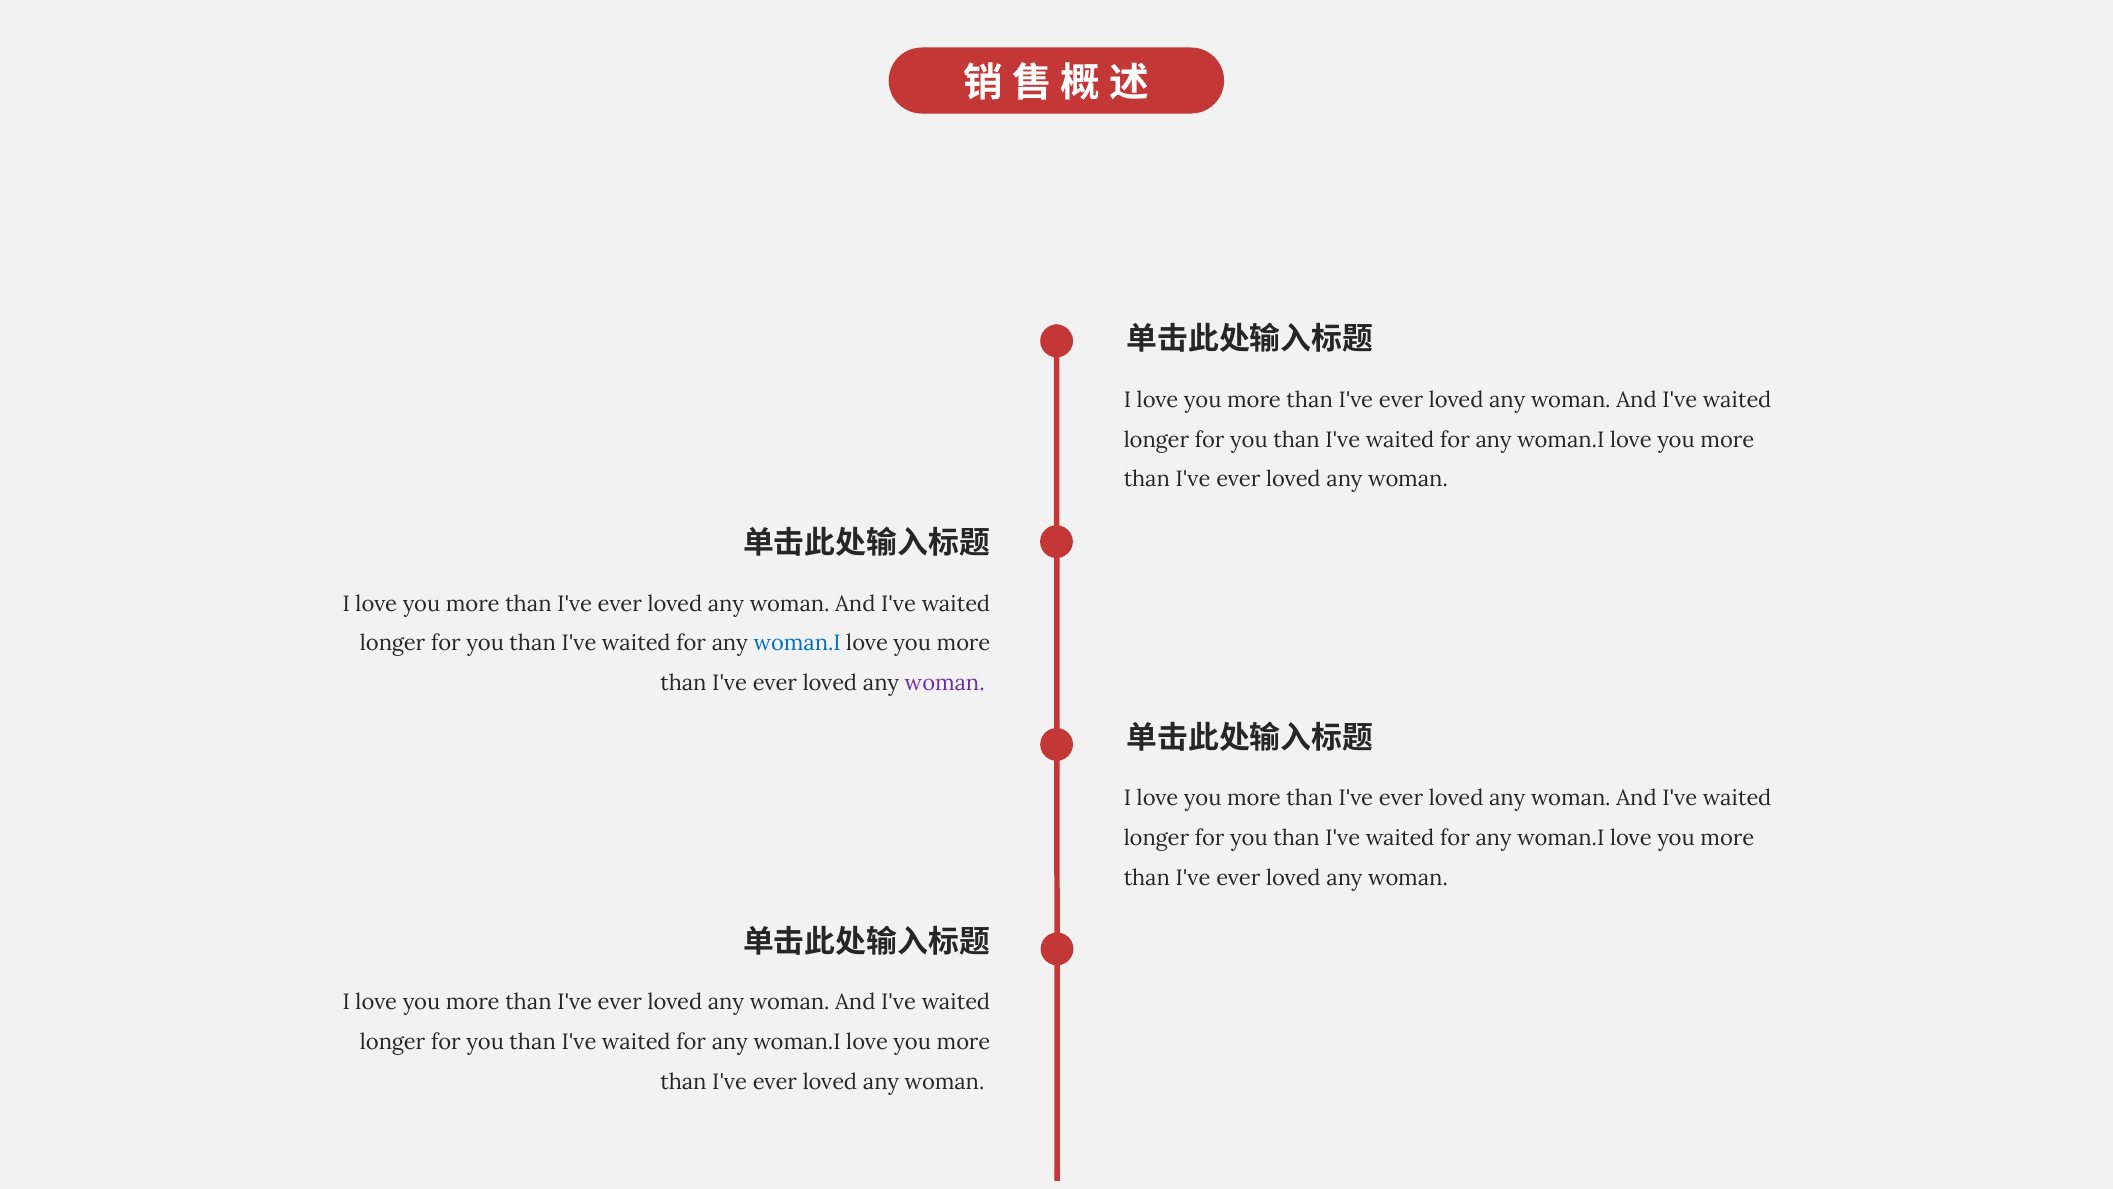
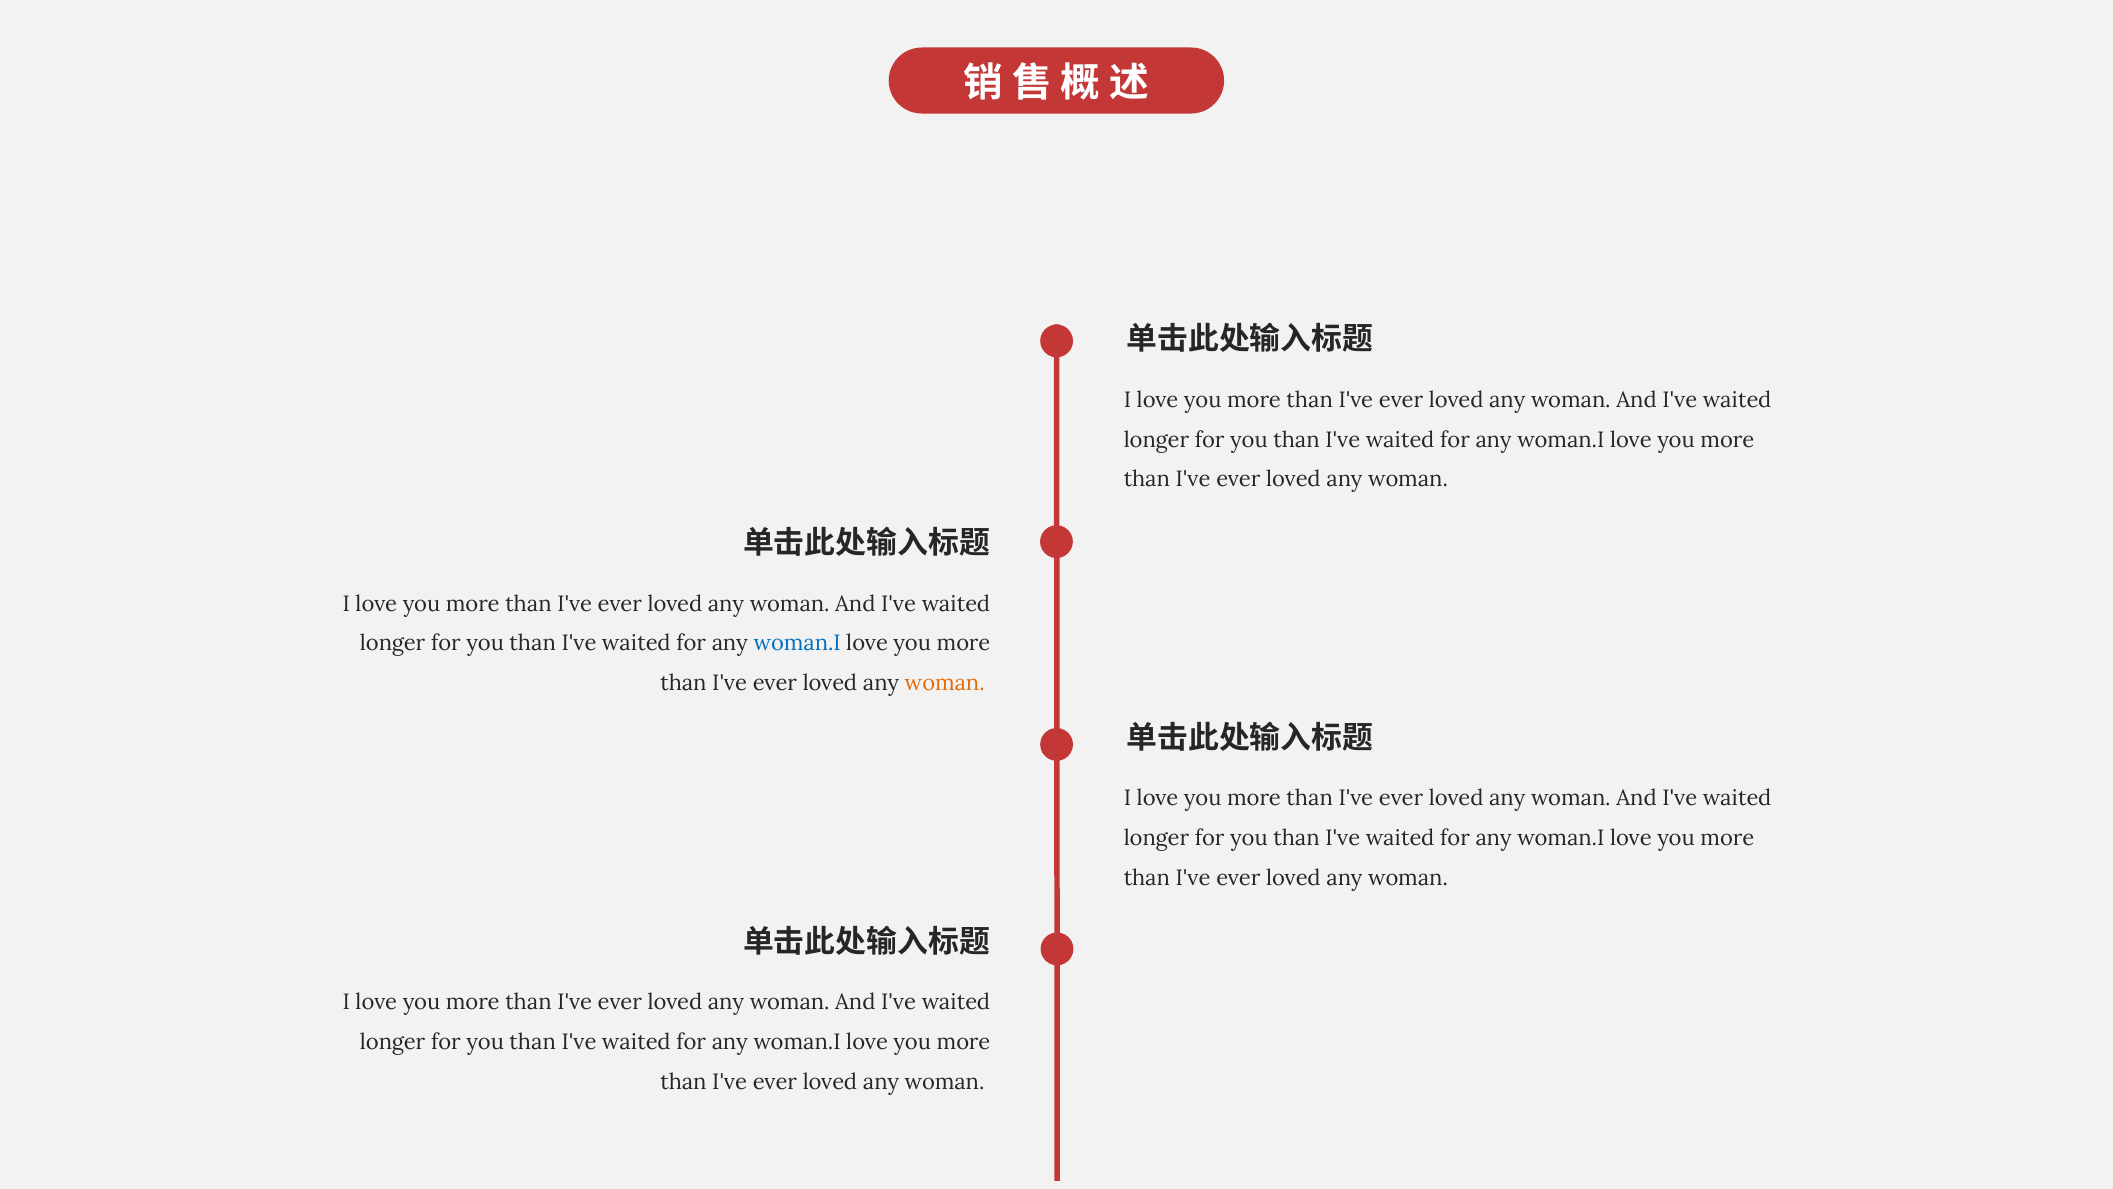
woman at (945, 683) colour: purple -> orange
